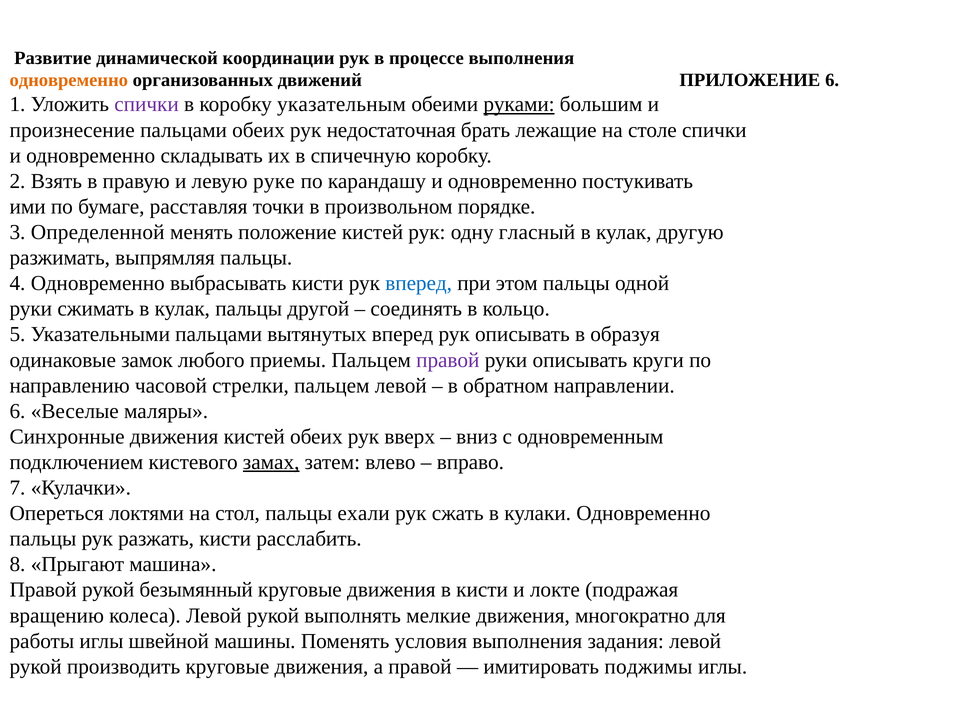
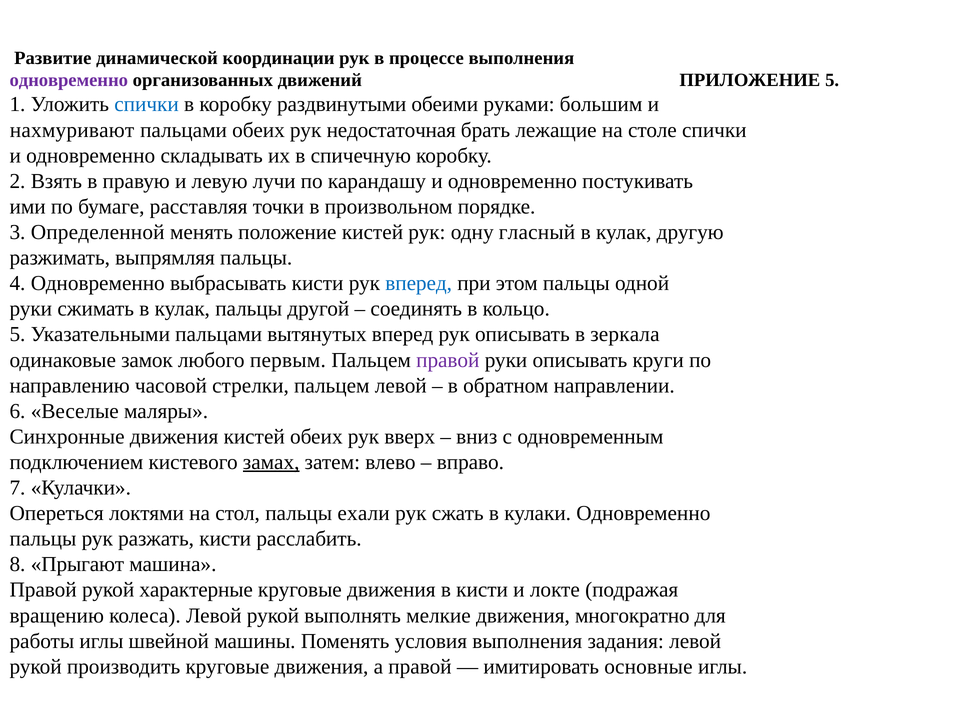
одновременно at (69, 80) colour: orange -> purple
ПРИЛОЖЕНИЕ 6: 6 -> 5
спички at (147, 105) colour: purple -> blue
указательным: указательным -> раздвинутыми
руками underline: present -> none
произнесение: произнесение -> нахмуривают
руке: руке -> лучи
образуя: образуя -> зеркала
приемы: приемы -> первым
безымянный: безымянный -> характерные
поджимы: поджимы -> основные
